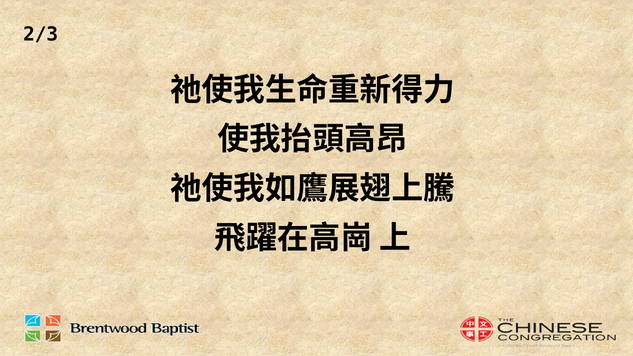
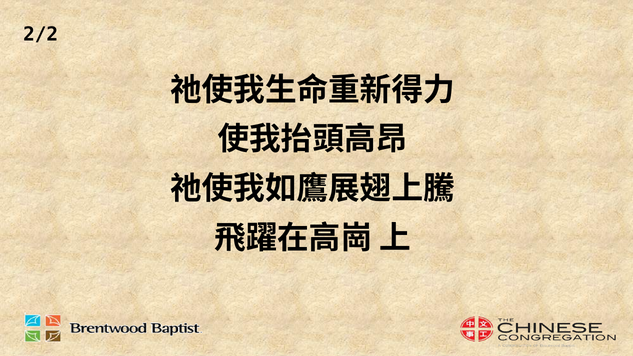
2/3: 2/3 -> 2/2
